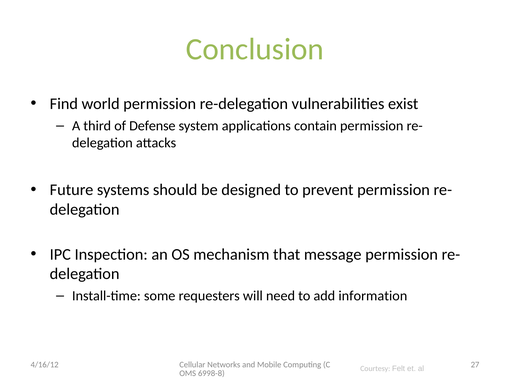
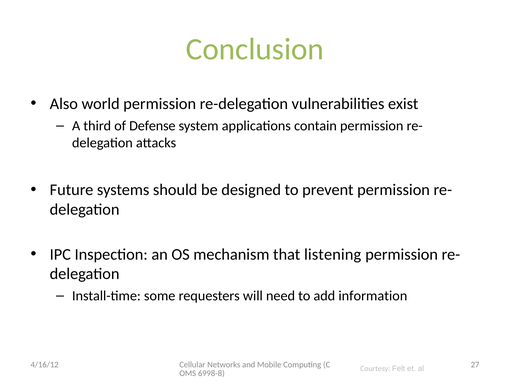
Find: Find -> Also
message: message -> listening
